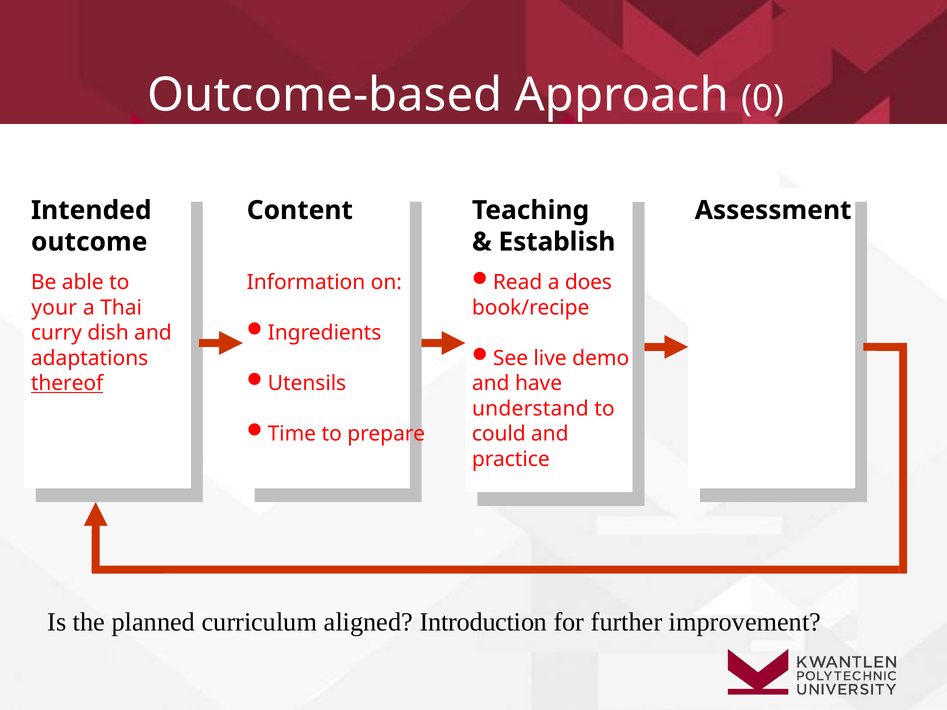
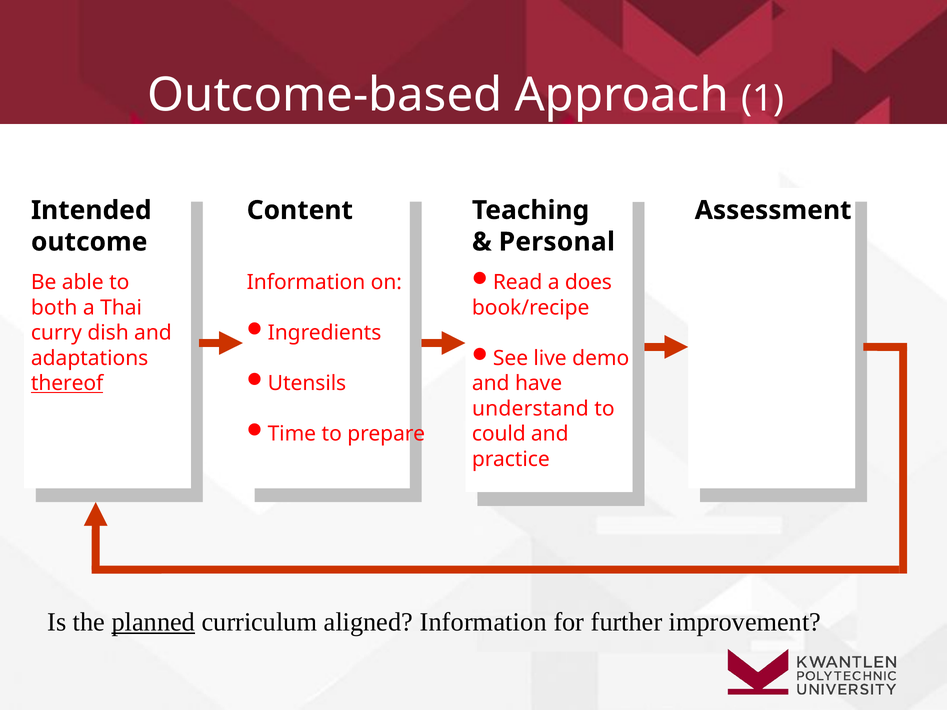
0: 0 -> 1
Establish: Establish -> Personal
your: your -> both
planned underline: none -> present
aligned Introduction: Introduction -> Information
